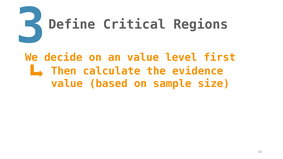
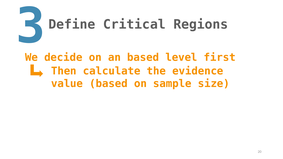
an value: value -> based
